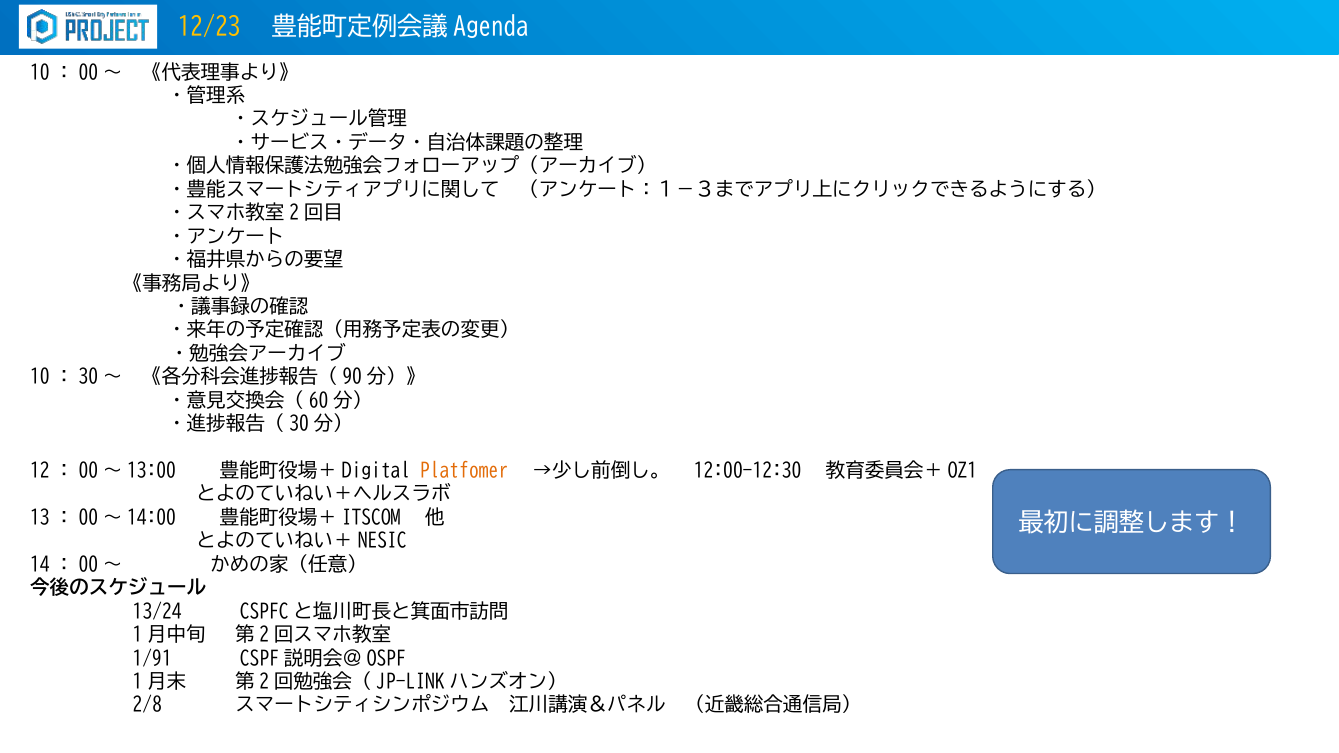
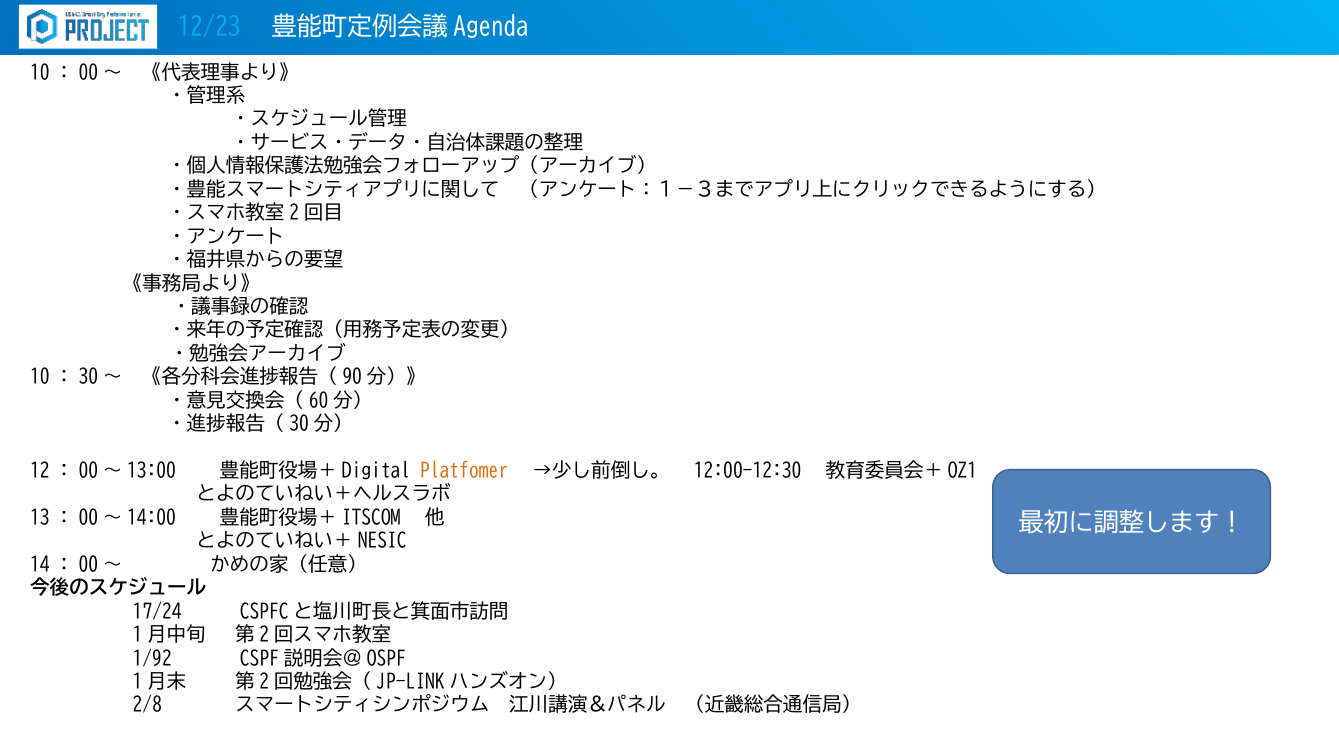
12/23 colour: yellow -> light blue
13/24: 13/24 -> 17/24
1/91: 1/91 -> 1/92
